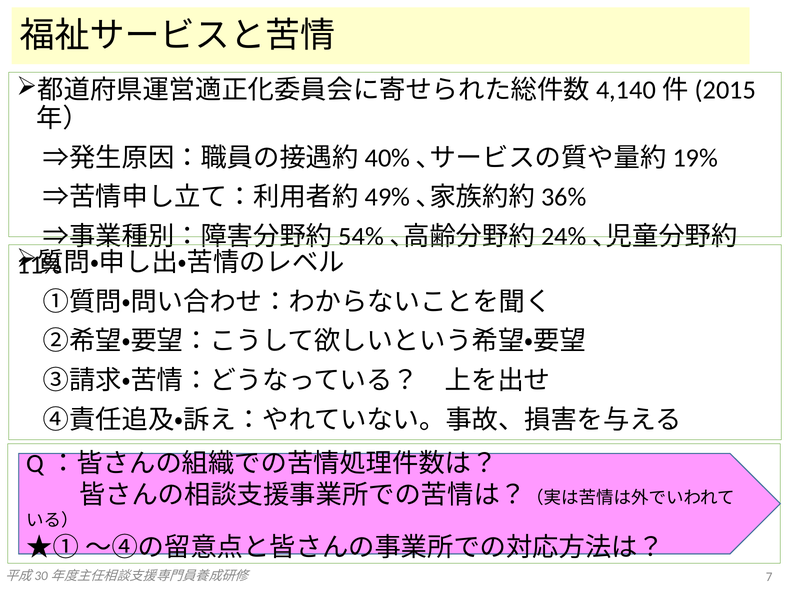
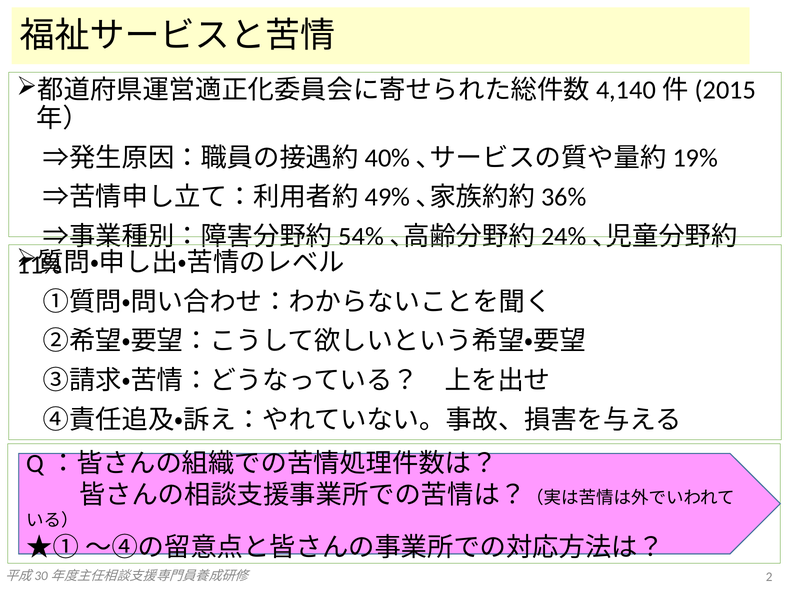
7: 7 -> 2
